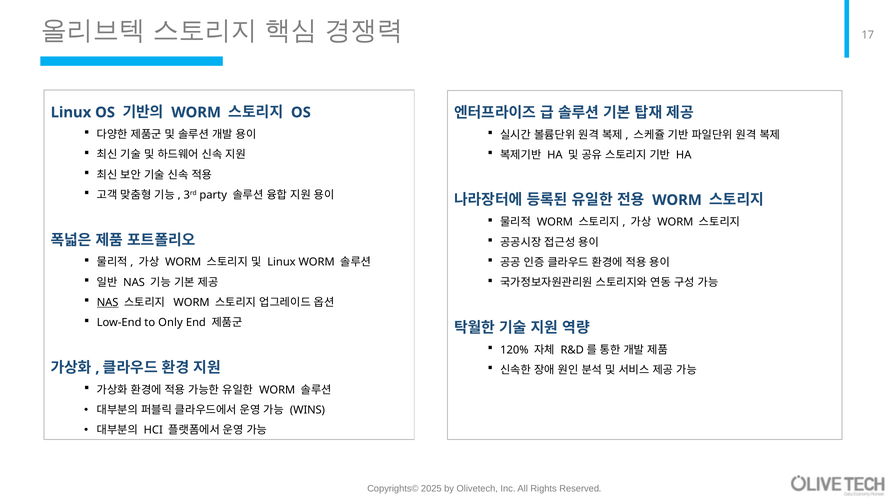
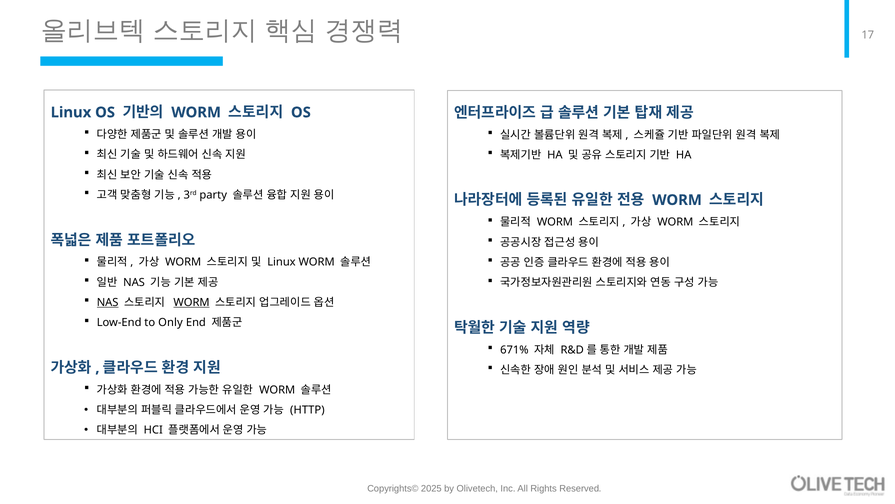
WORM at (192, 302) underline: none -> present
120%: 120% -> 671%
WINS: WINS -> HTTP
